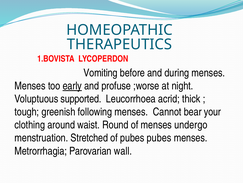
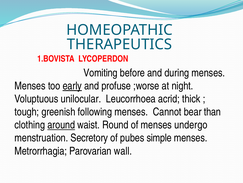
supported: supported -> unilocular
your: your -> than
around underline: none -> present
Stretched: Stretched -> Secretory
pubes pubes: pubes -> simple
